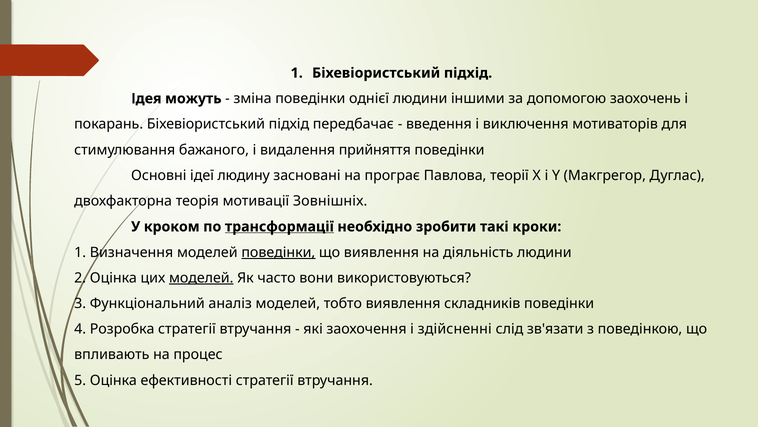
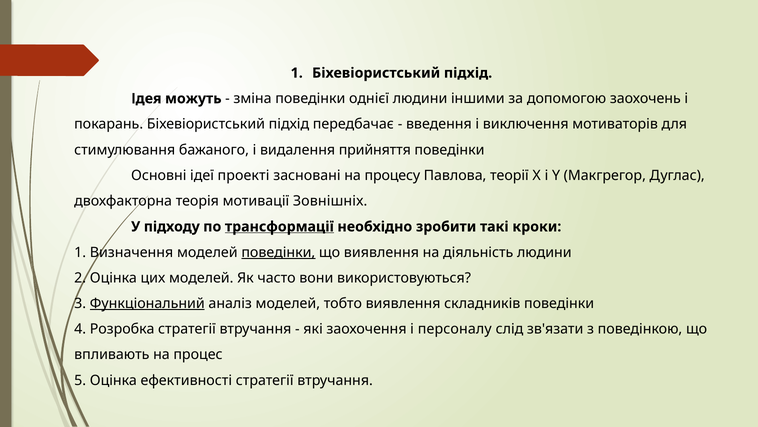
людину: людину -> проекті
програє: програє -> процесу
кроком: кроком -> підходу
моделей at (201, 278) underline: present -> none
Функціональний underline: none -> present
здійсненні: здійсненні -> персоналу
